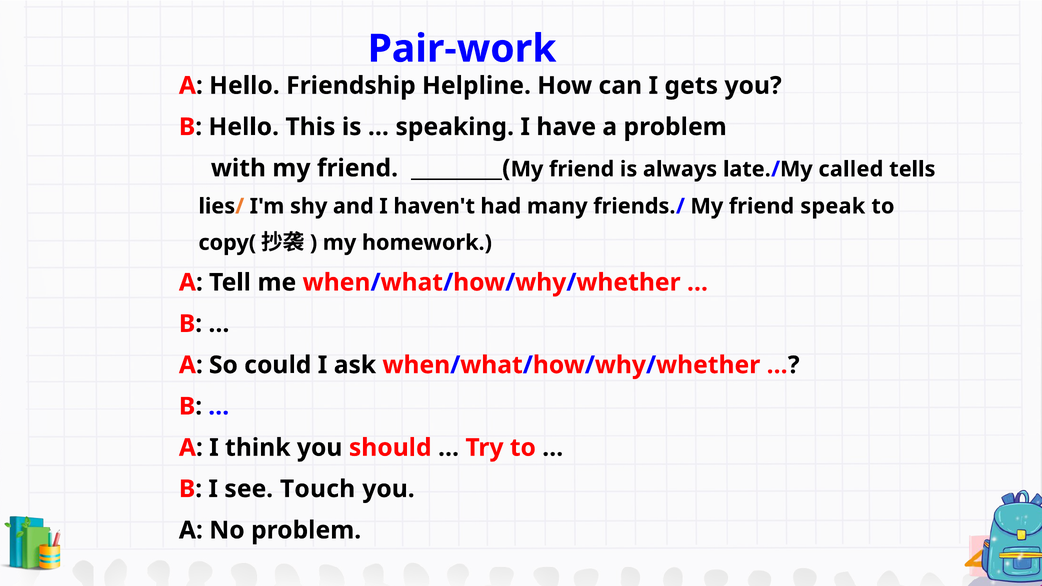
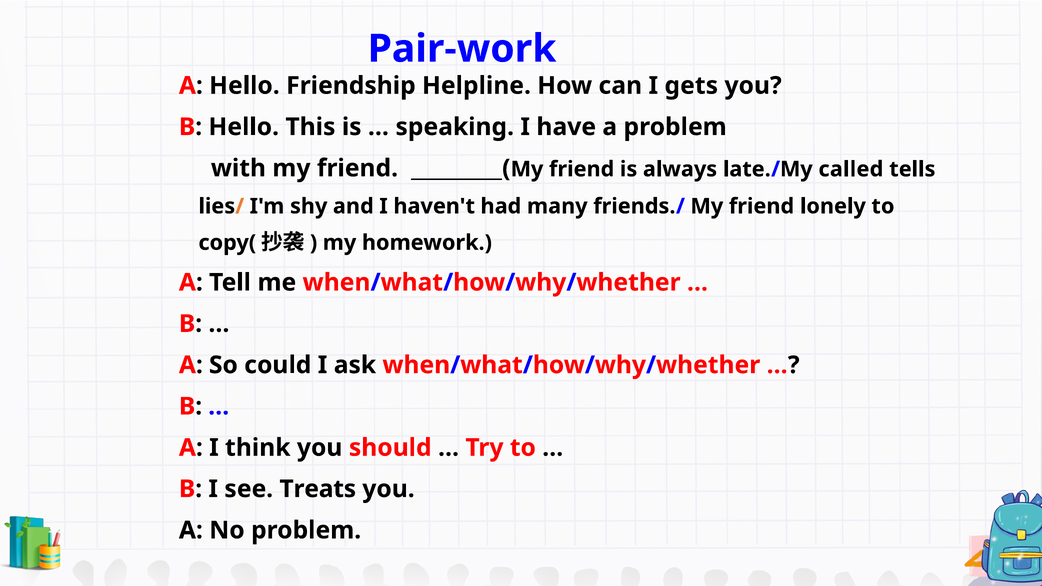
speak: speak -> lonely
Touch: Touch -> Treats
